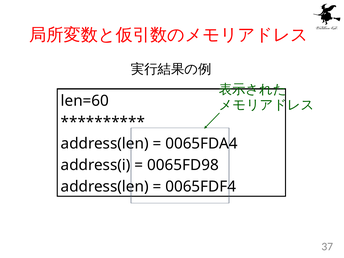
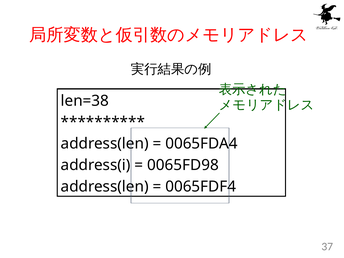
len=60: len=60 -> len=38
